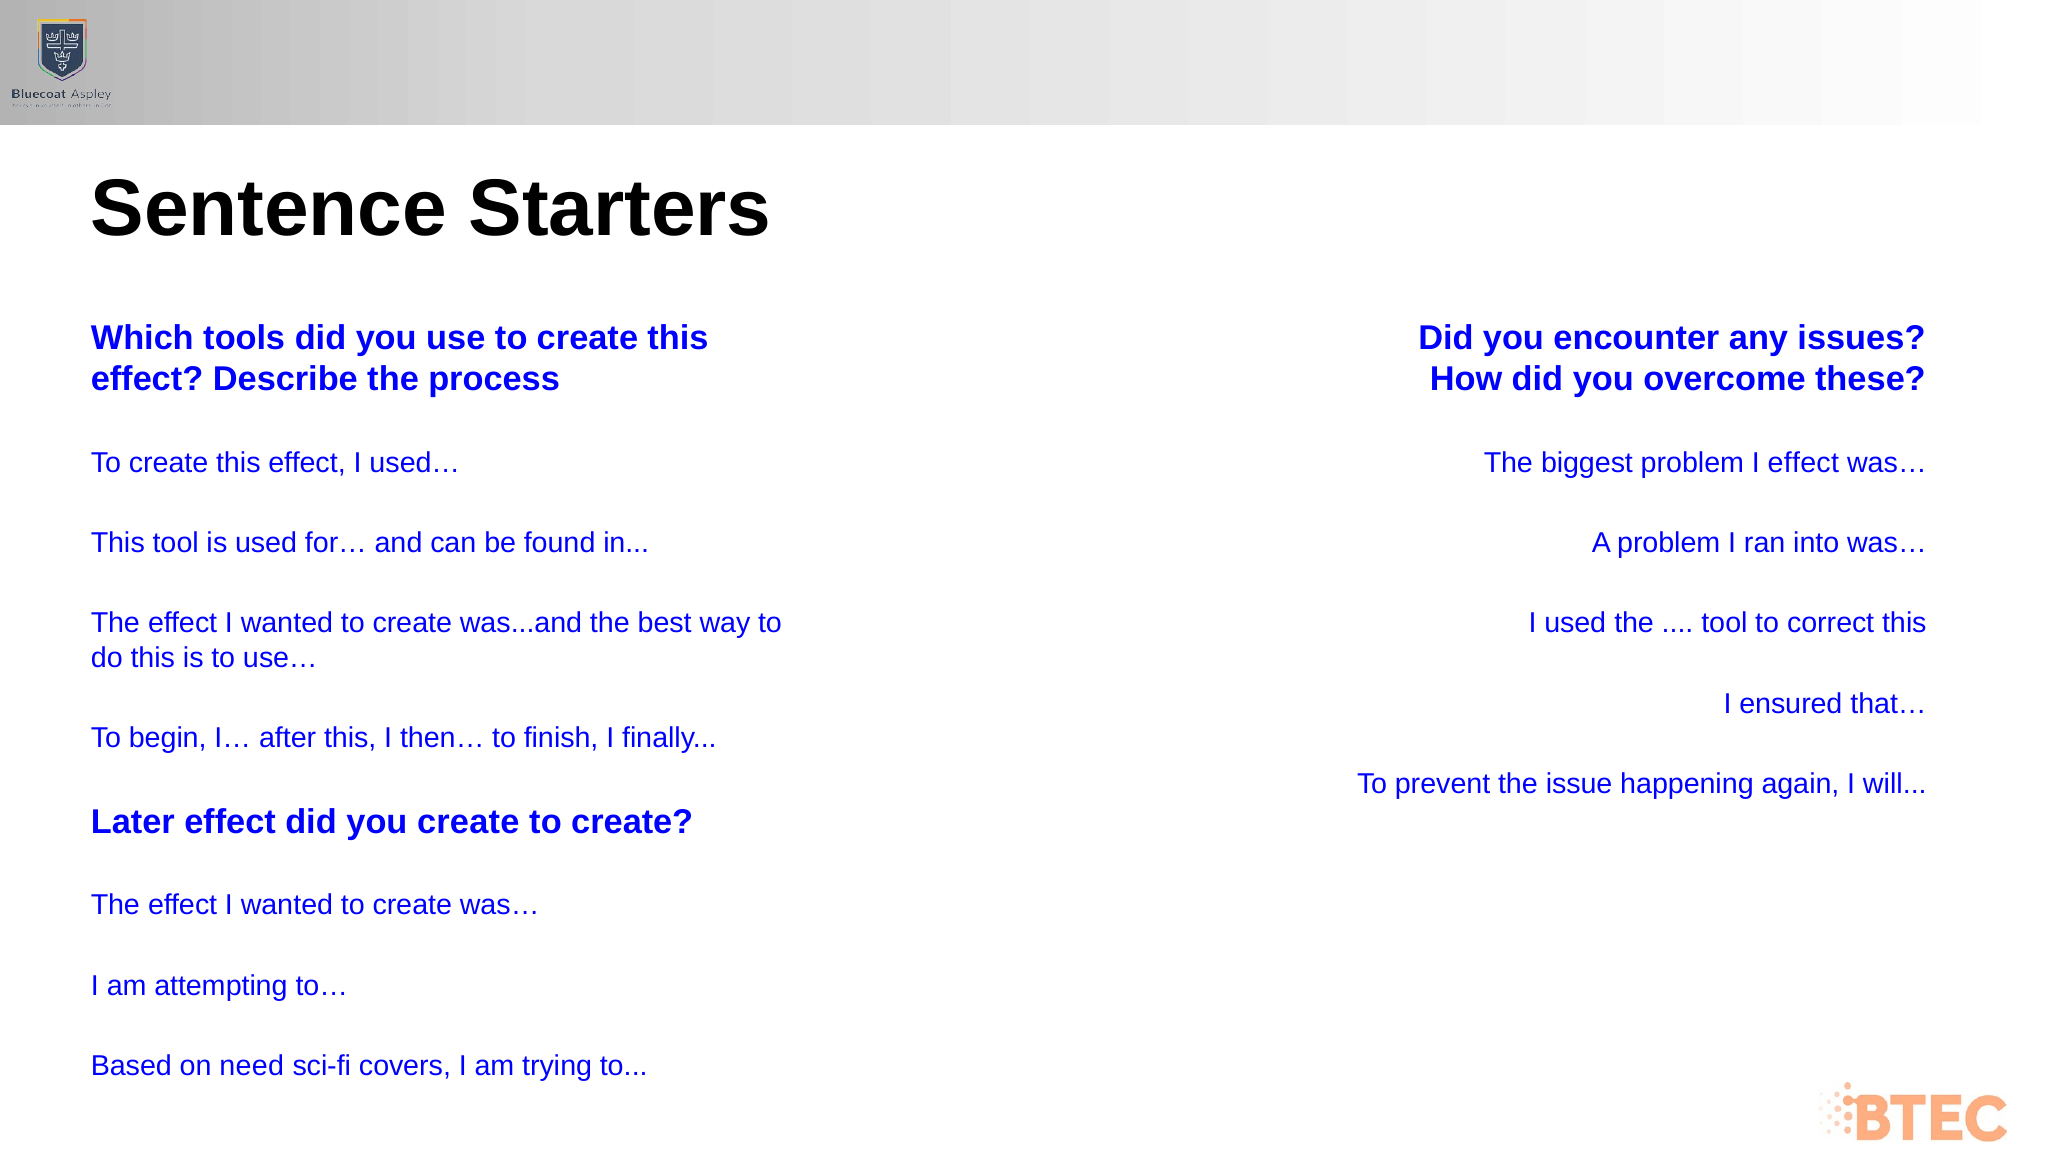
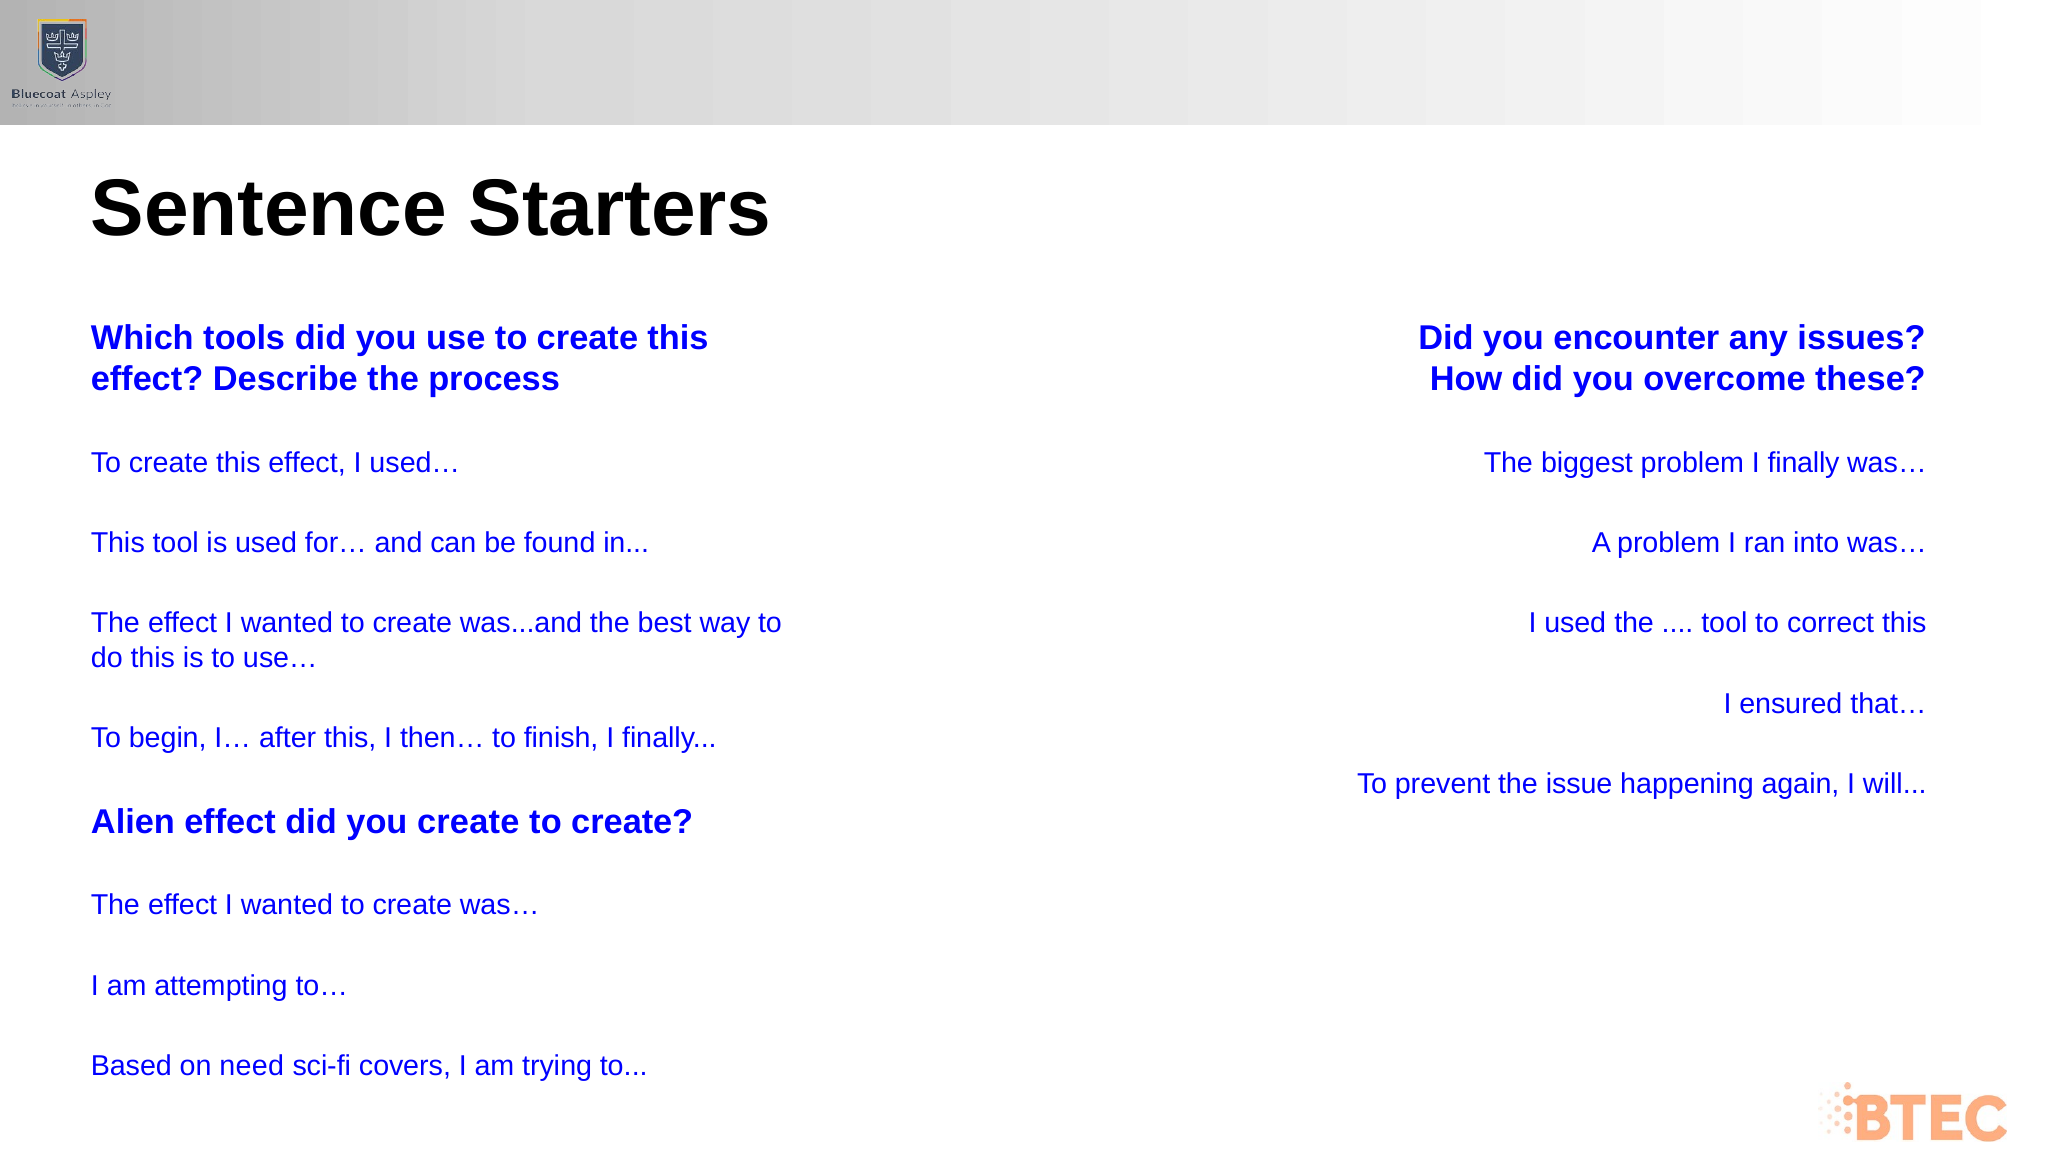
problem I effect: effect -> finally
Later: Later -> Alien
